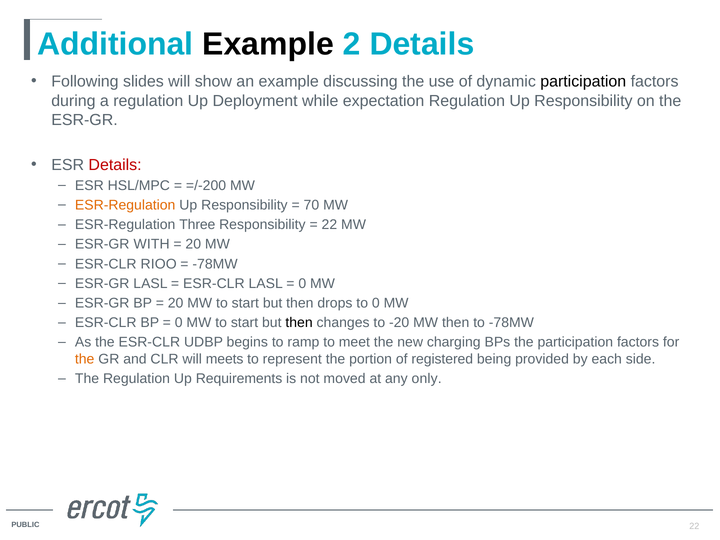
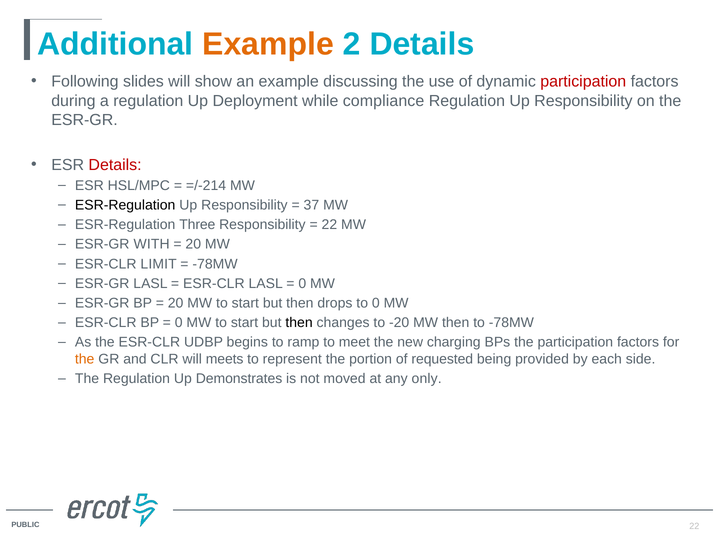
Example at (268, 44) colour: black -> orange
participation at (583, 82) colour: black -> red
expectation: expectation -> compliance
=/-200: =/-200 -> =/-214
ESR-Regulation at (125, 205) colour: orange -> black
70: 70 -> 37
RIOO: RIOO -> LIMIT
registered: registered -> requested
Requirements: Requirements -> Demonstrates
